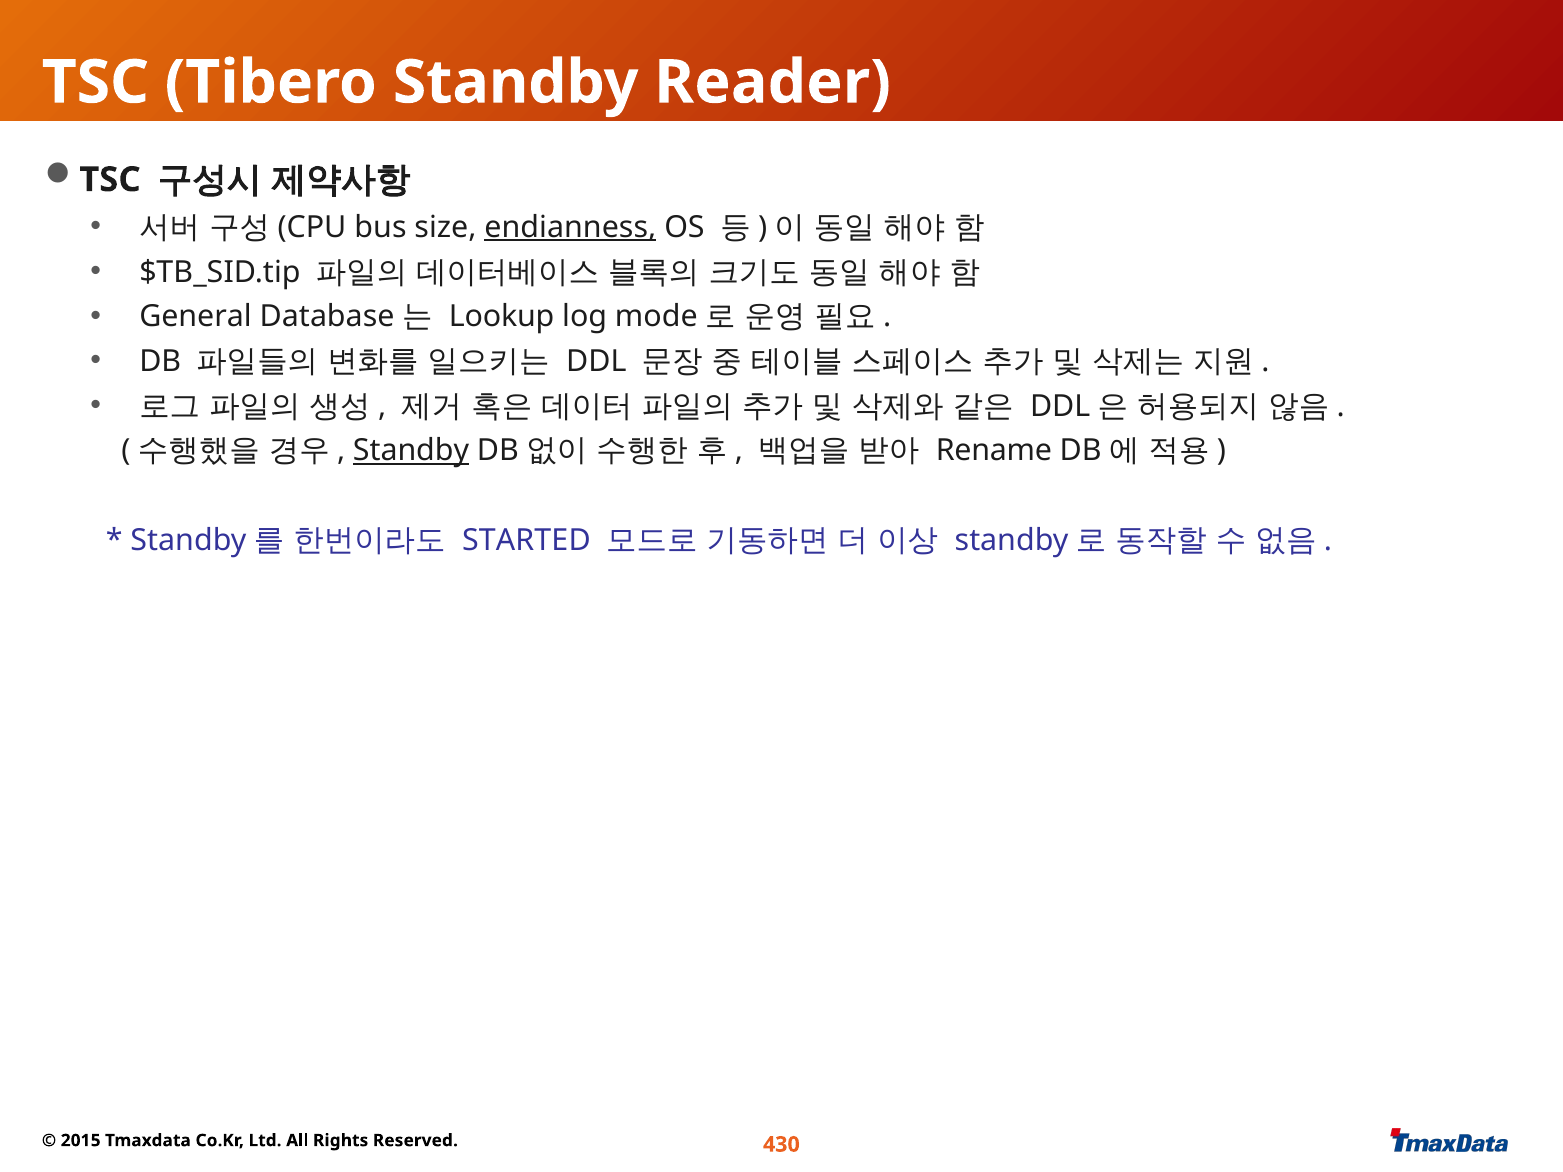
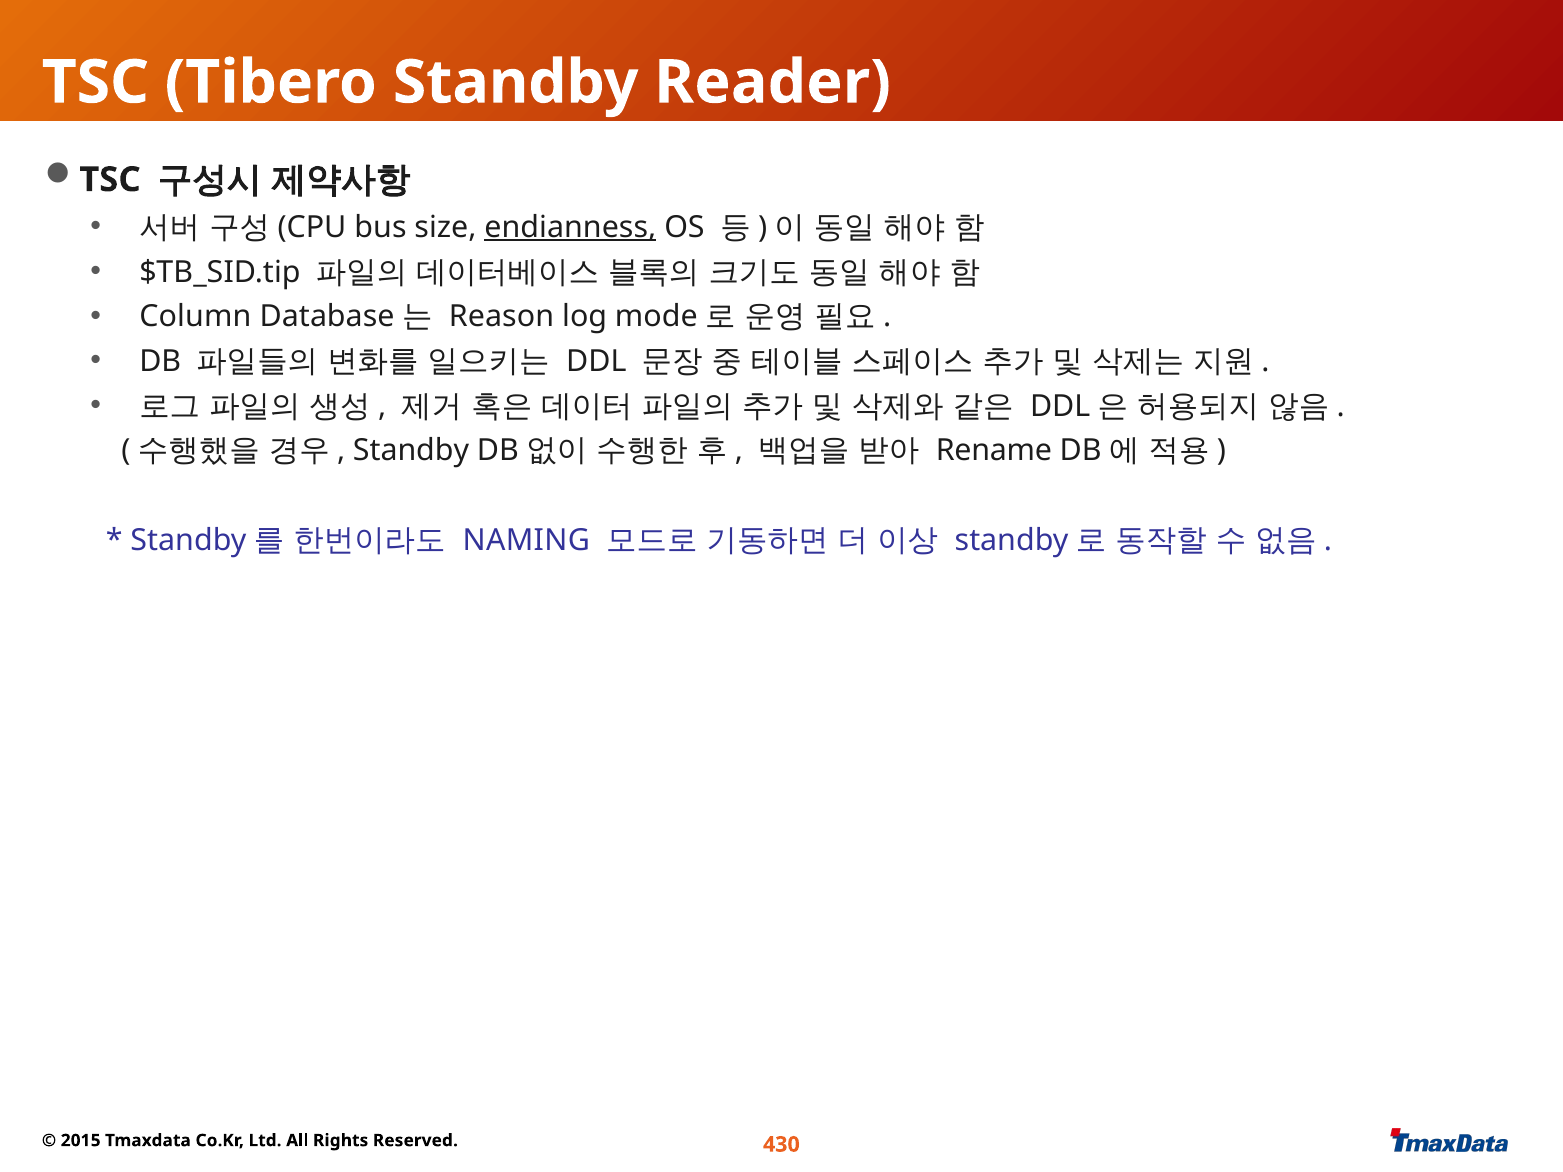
General: General -> Column
Lookup: Lookup -> Reason
Standby at (411, 451) underline: present -> none
STARTED: STARTED -> NAMING
